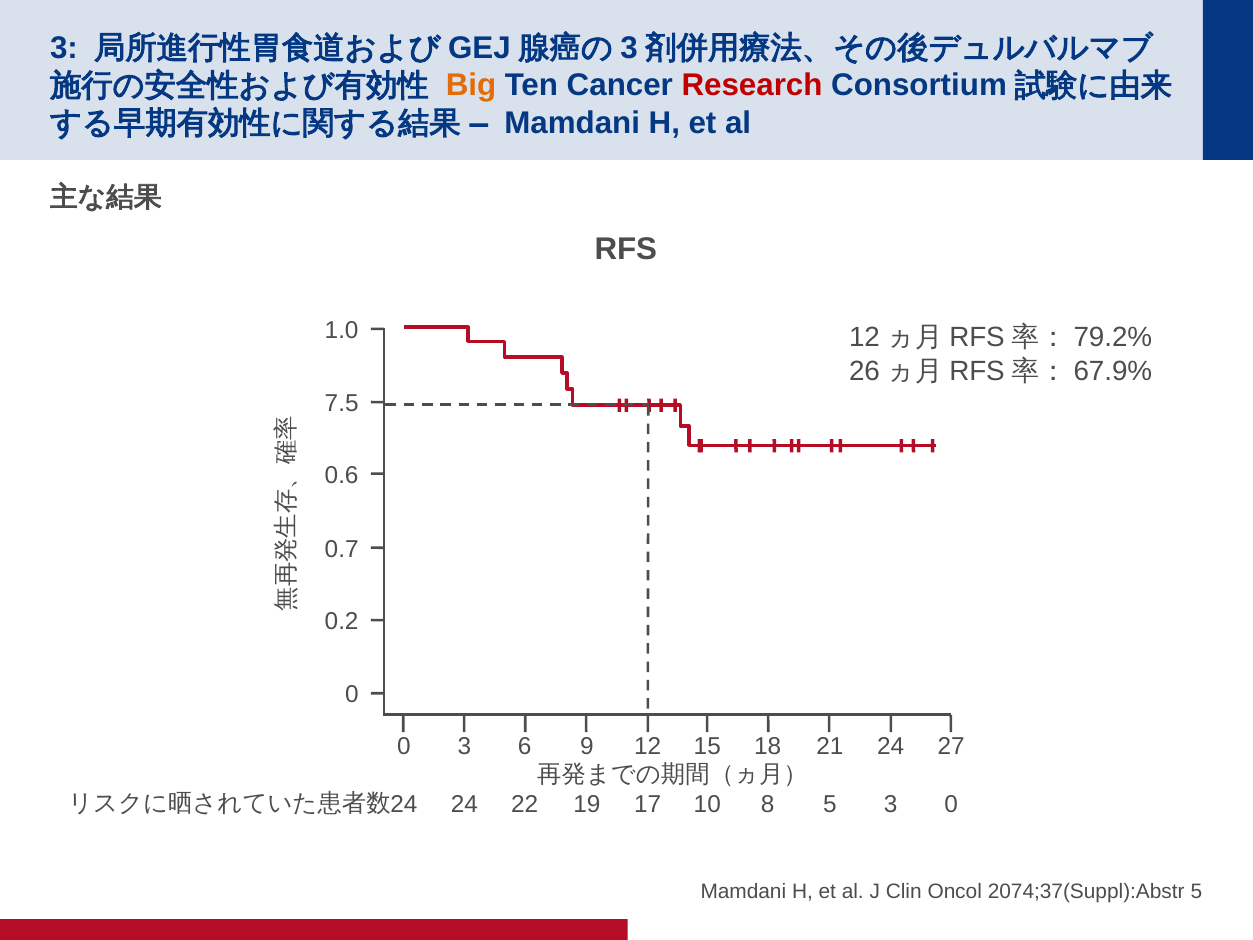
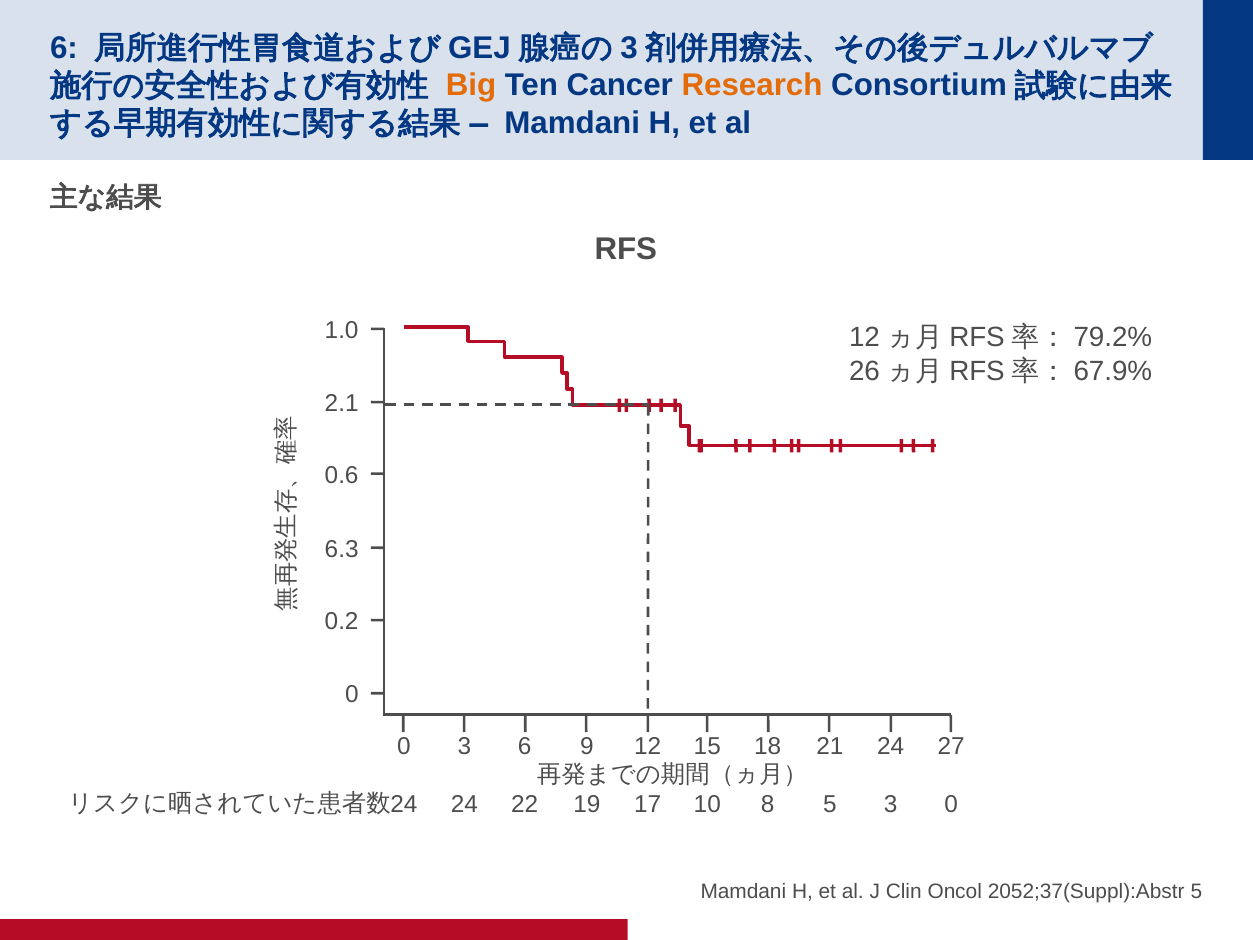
3 at (64, 48): 3 -> 6
Research colour: red -> orange
7.5: 7.5 -> 2.1
0.7: 0.7 -> 6.3
2074;37(Suppl):Abstr: 2074;37(Suppl):Abstr -> 2052;37(Suppl):Abstr
